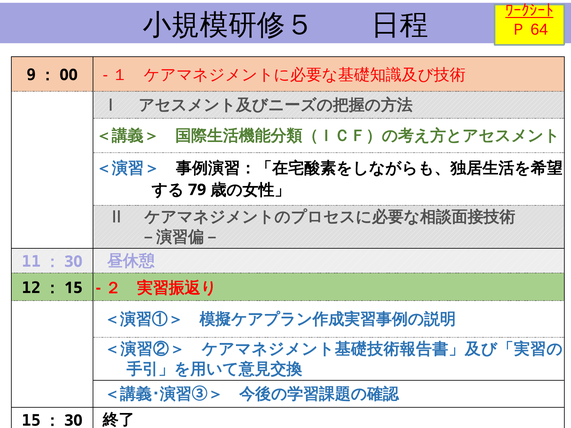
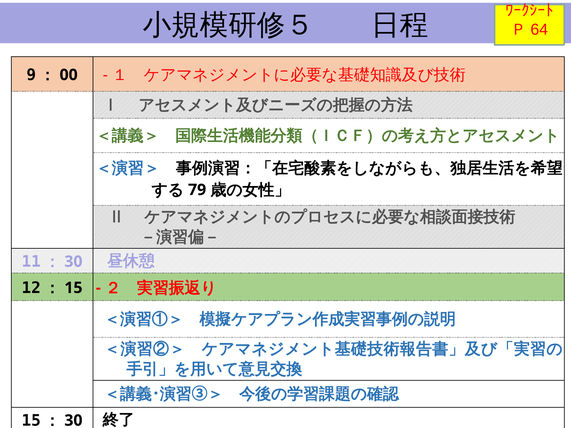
ﾜｰｸｼｰﾄ underline: present -> none
